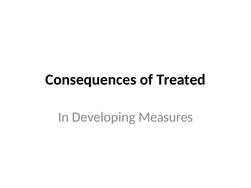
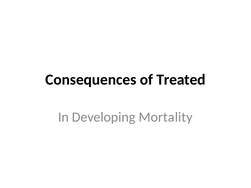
Measures: Measures -> Mortality
